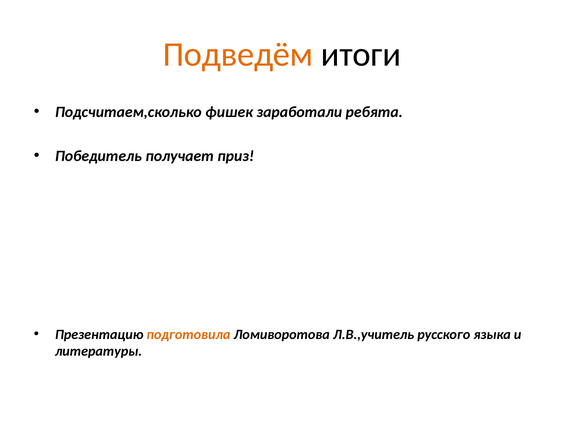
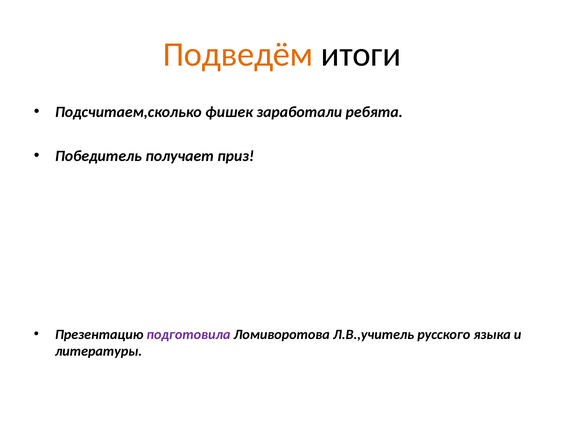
подготовила colour: orange -> purple
